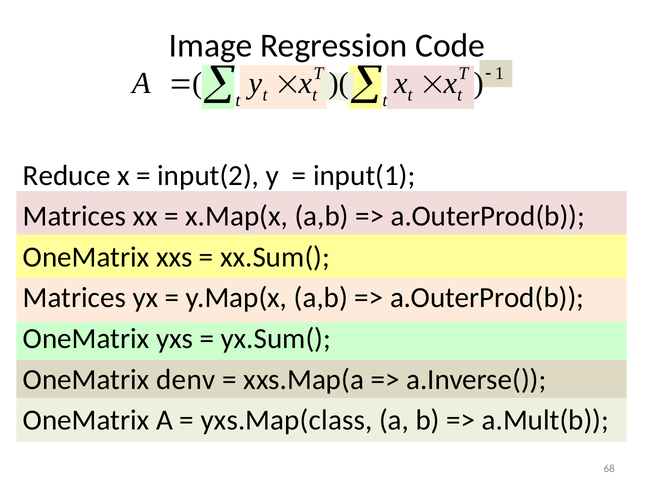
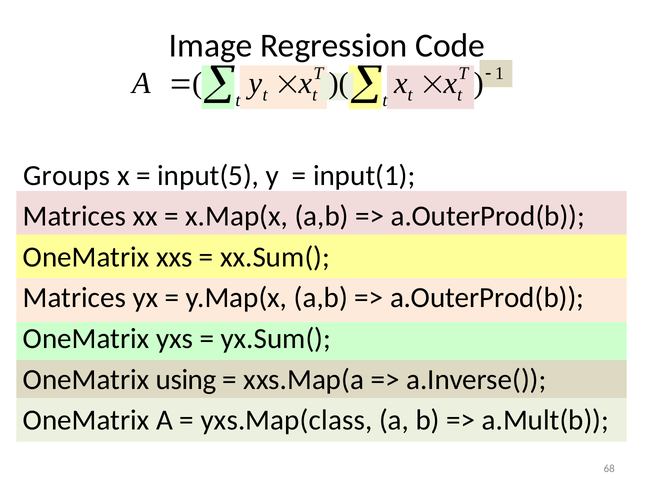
Reduce: Reduce -> Groups
input(2: input(2 -> input(5
denv: denv -> using
